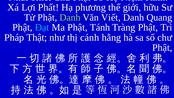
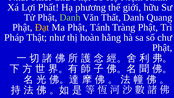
Viết: Viết -> Thất
Đạt colour: light blue -> yellow
cánh: cánh -> hoàn
